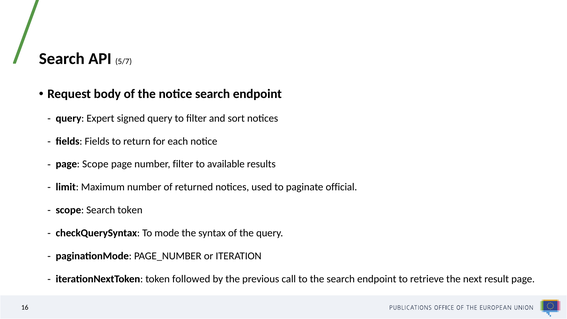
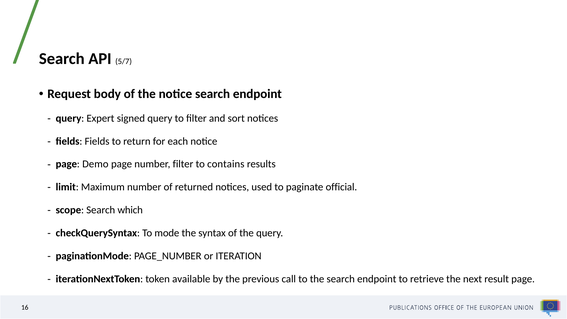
page Scope: Scope -> Demo
available: available -> contains
Search token: token -> which
followed: followed -> available
